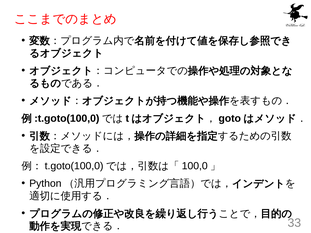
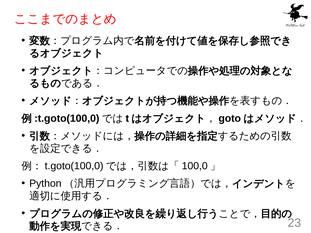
33: 33 -> 23
